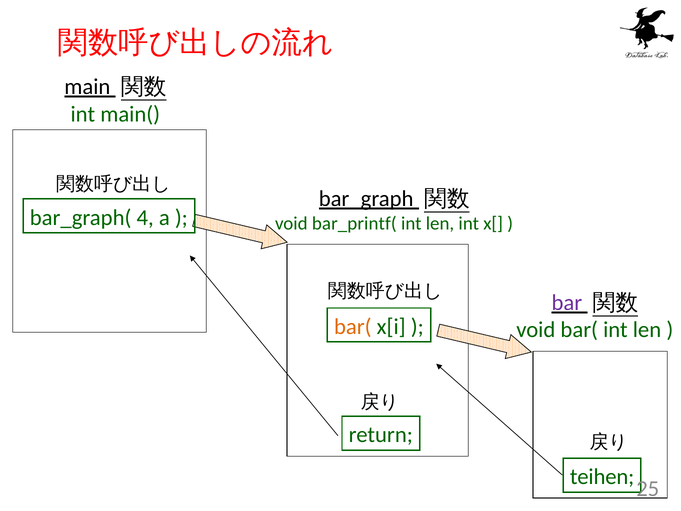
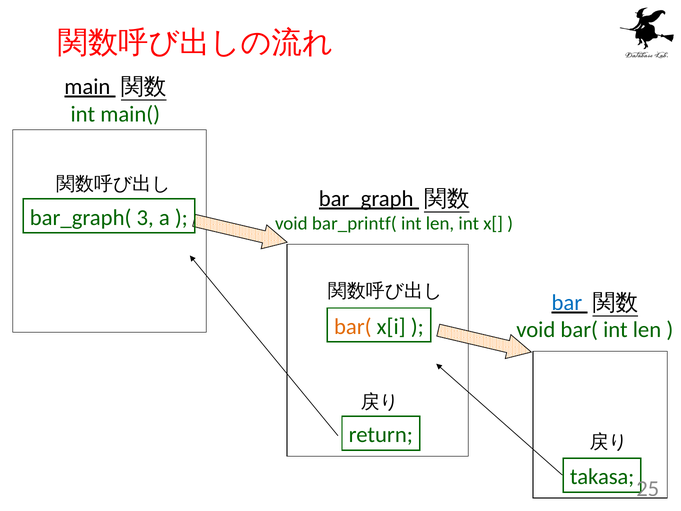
4: 4 -> 3
bar colour: purple -> blue
teihen: teihen -> takasa
